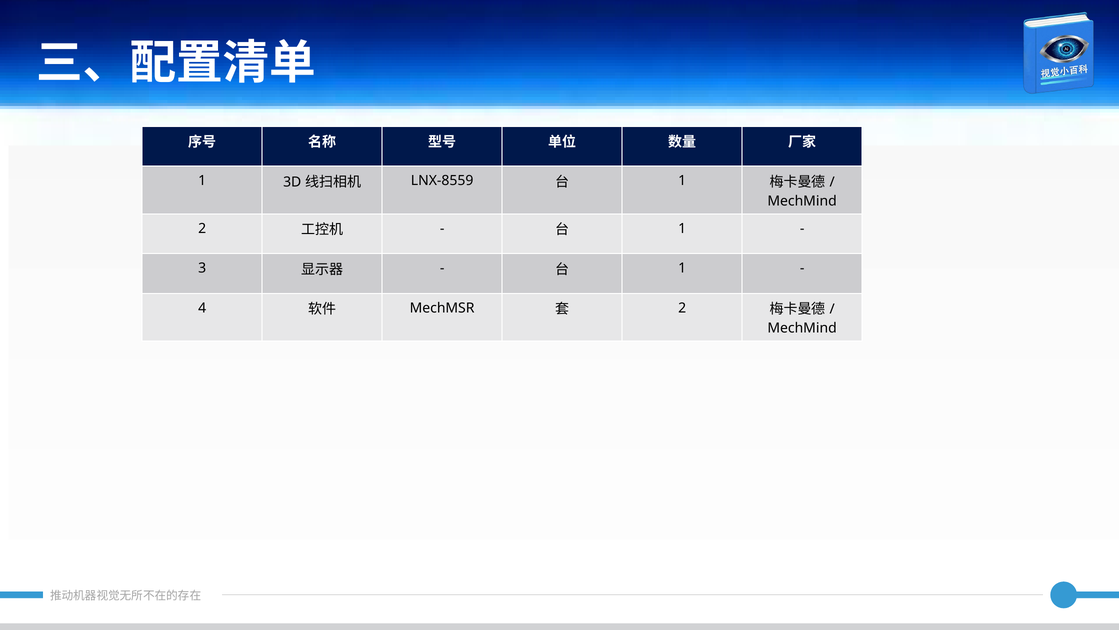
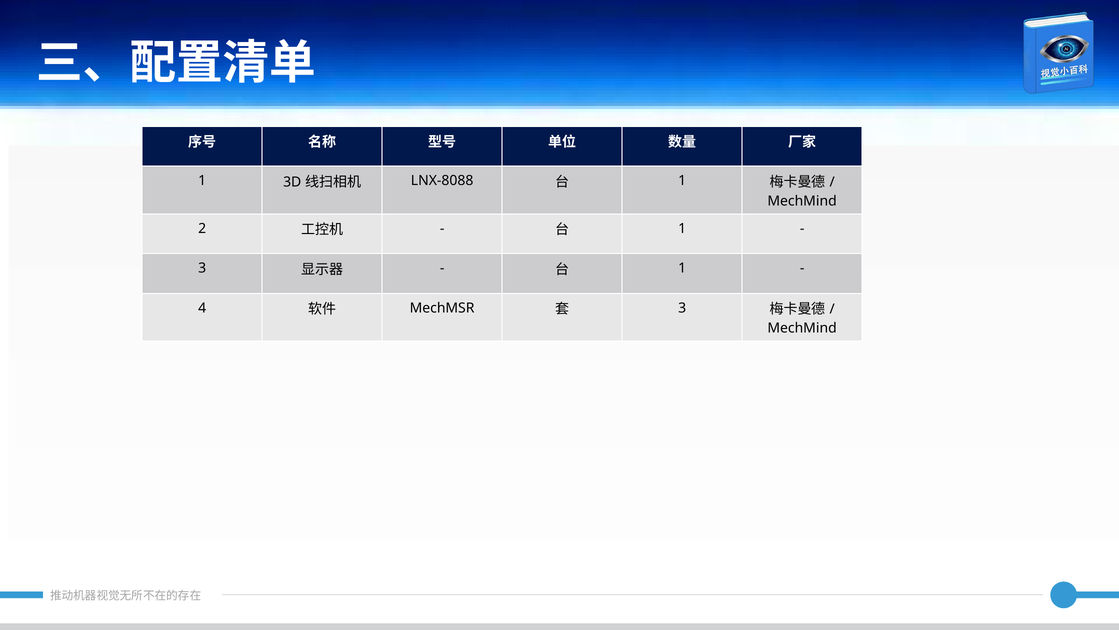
LNX-8559: LNX-8559 -> LNX-8088
2 at (682, 308): 2 -> 3
